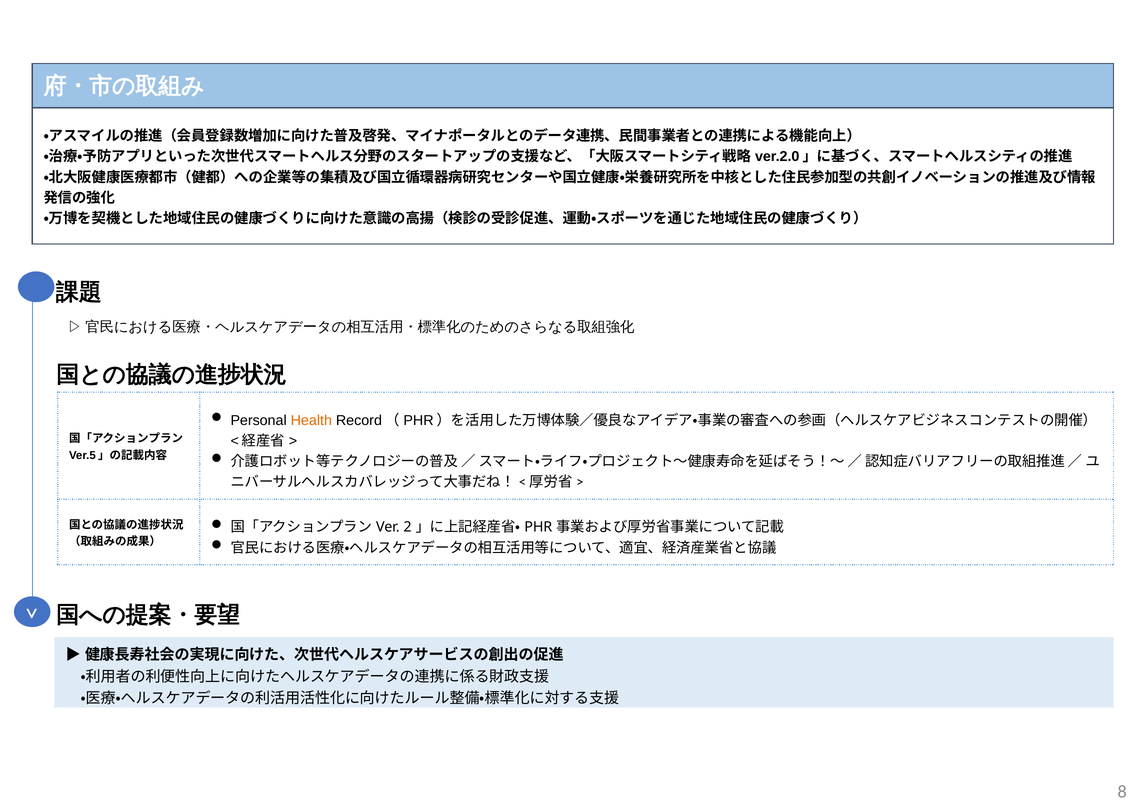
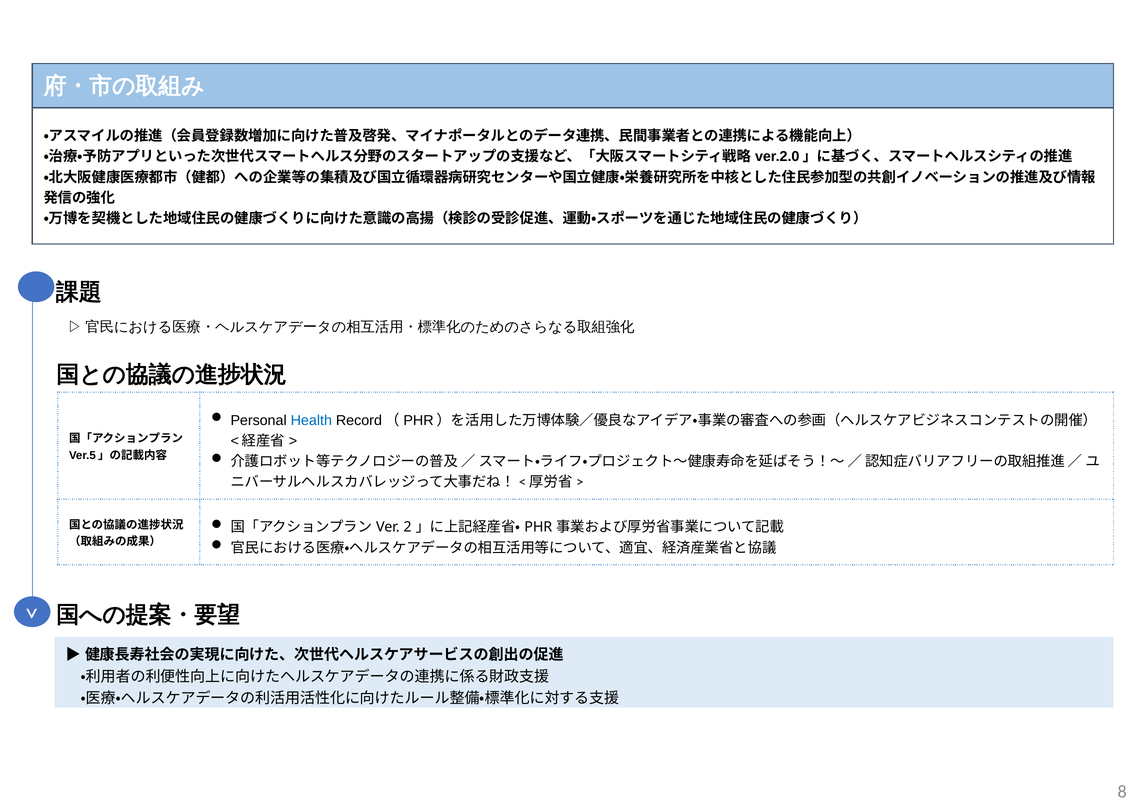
Health colour: orange -> blue
